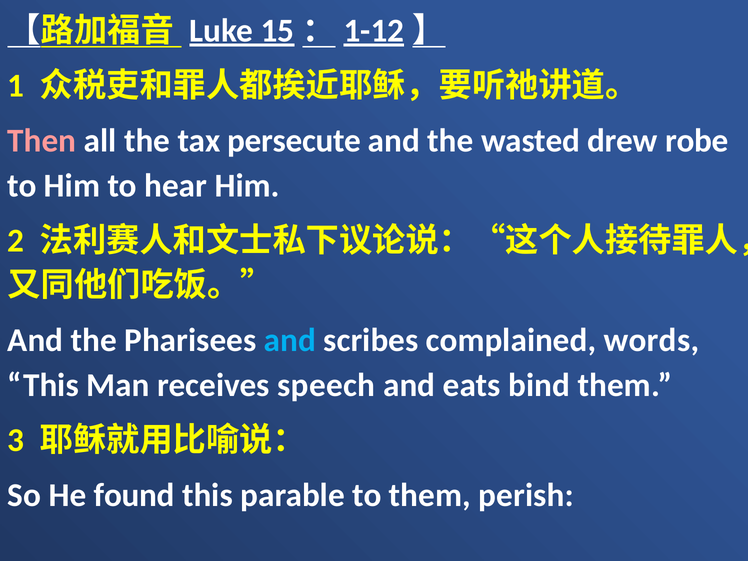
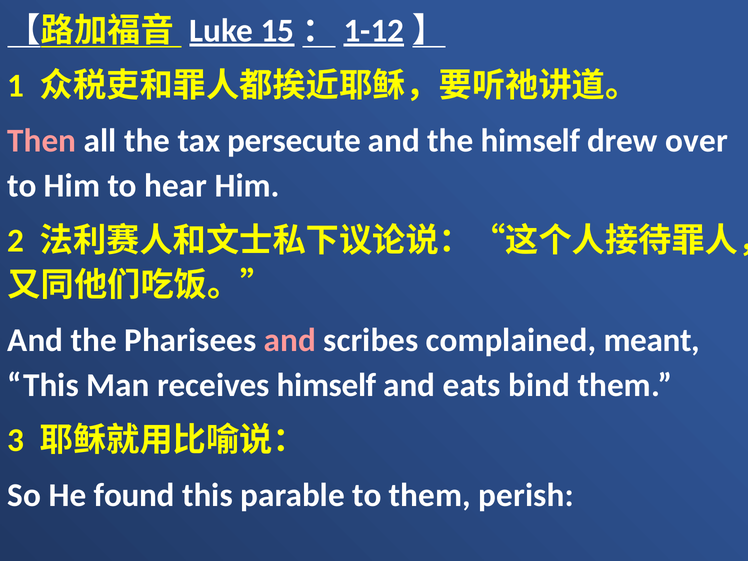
the wasted: wasted -> himself
robe: robe -> over
and at (290, 340) colour: light blue -> pink
words: words -> meant
receives speech: speech -> himself
